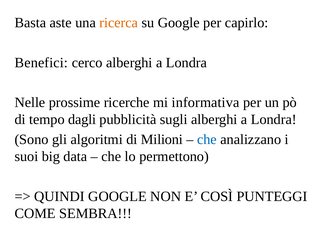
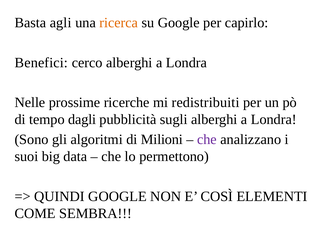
aste: aste -> agli
informativa: informativa -> redistribuiti
che at (207, 139) colour: blue -> purple
PUNTEGGI: PUNTEGGI -> ELEMENTI
